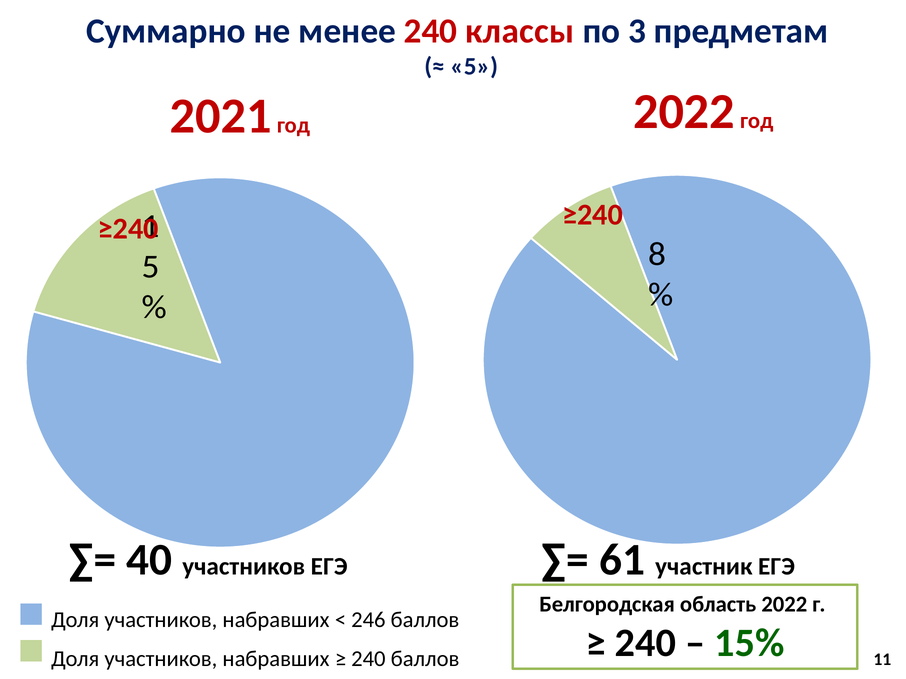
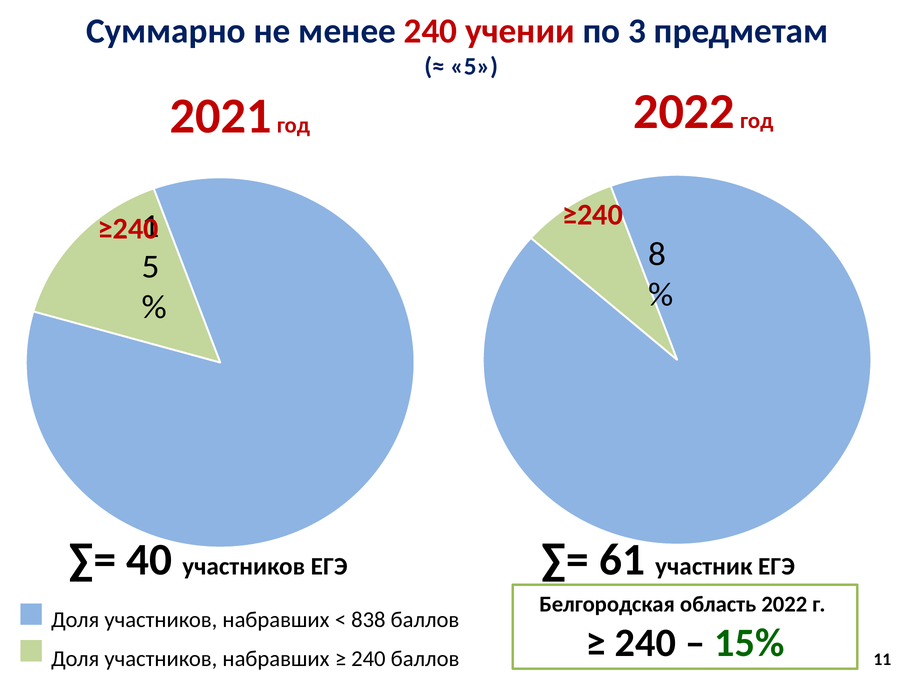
классы: классы -> учении
246: 246 -> 838
